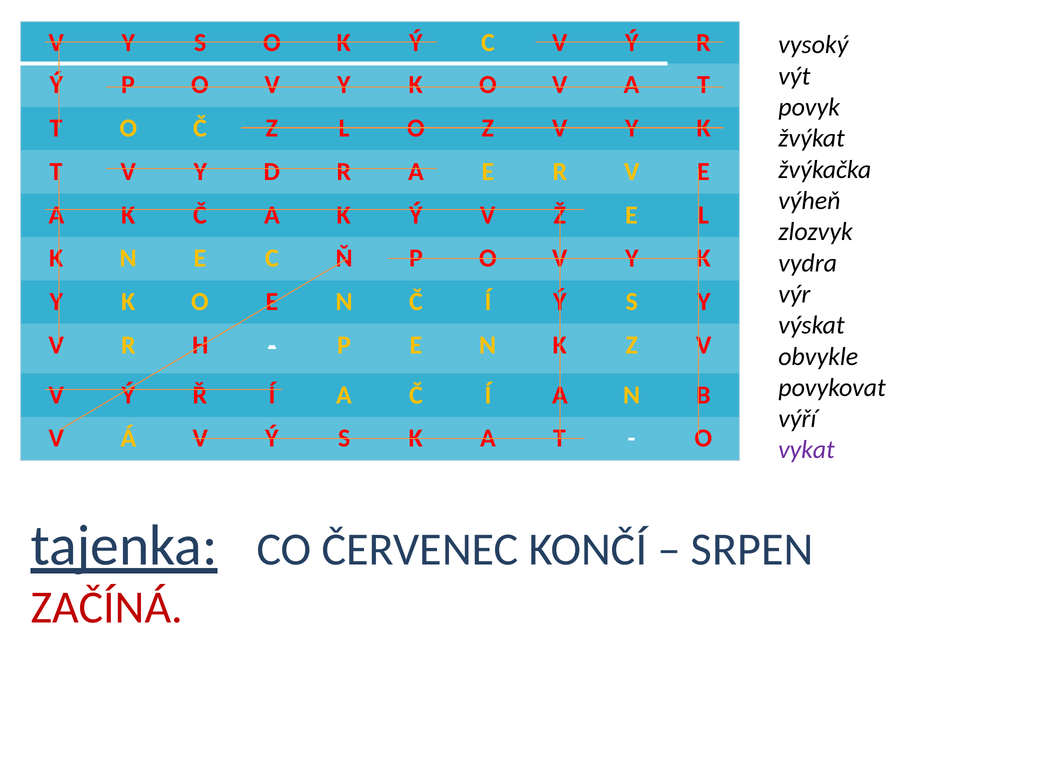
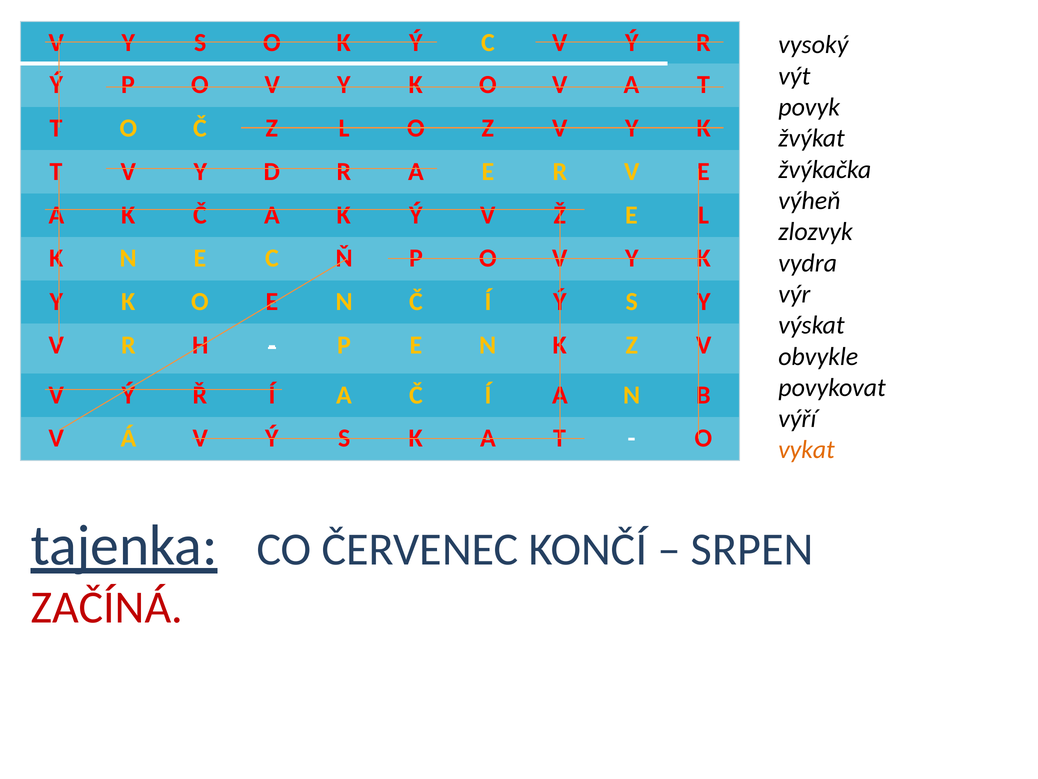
vykat colour: purple -> orange
